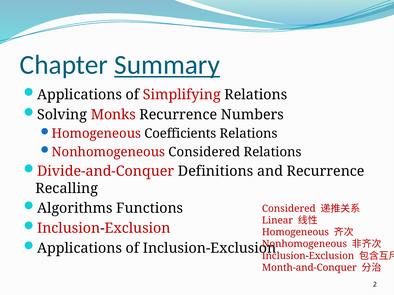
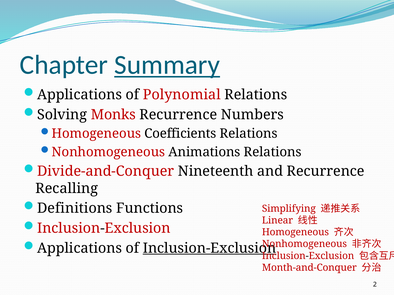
Simplifying: Simplifying -> Polynomial
Nonhomogeneous Considered: Considered -> Animations
Definitions: Definitions -> Nineteenth
Algorithms: Algorithms -> Definitions
Considered at (289, 209): Considered -> Simplifying
Inclusion-Exclusion at (210, 249) underline: none -> present
